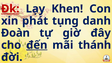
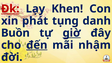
Đoàn: Đoàn -> Buồn
giờ underline: none -> present
thánh: thánh -> nhậm
